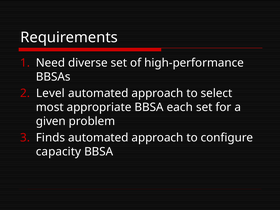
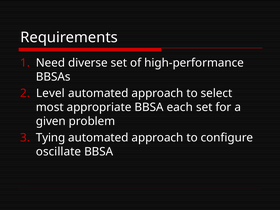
Finds: Finds -> Tying
capacity: capacity -> oscillate
